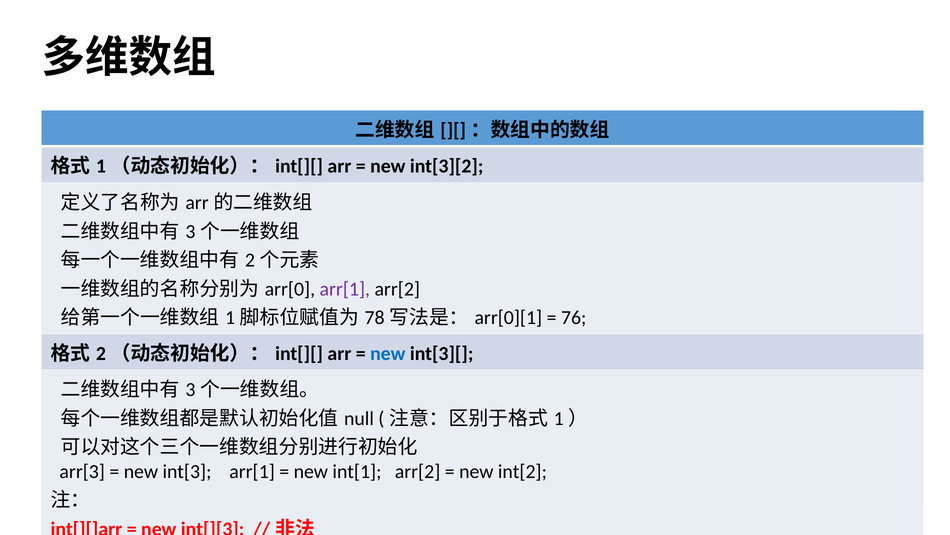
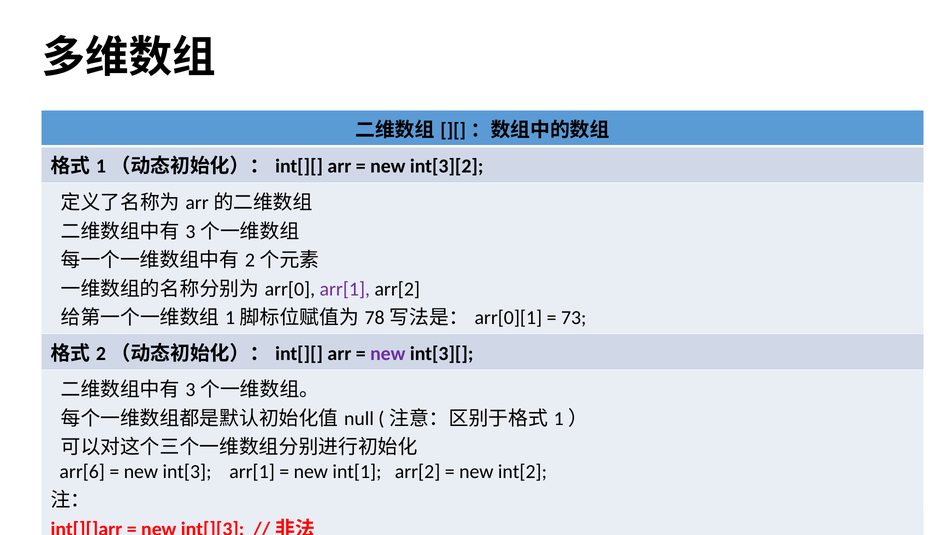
76: 76 -> 73
new at (388, 353) colour: blue -> purple
arr[3: arr[3 -> arr[6
